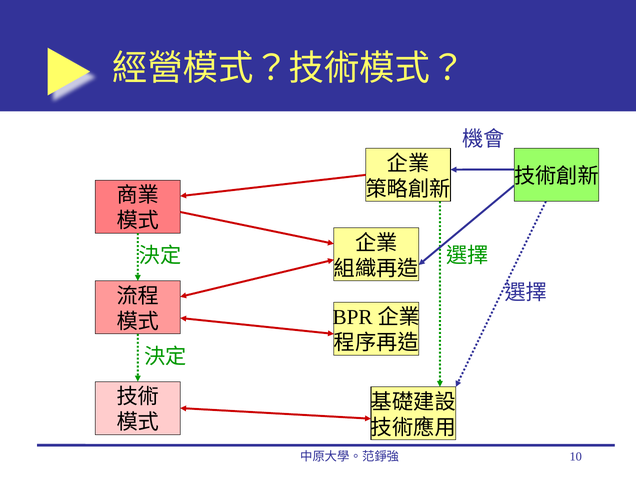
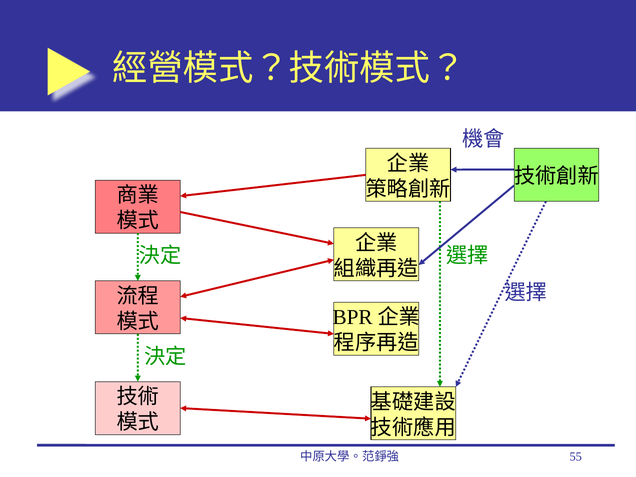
10: 10 -> 55
